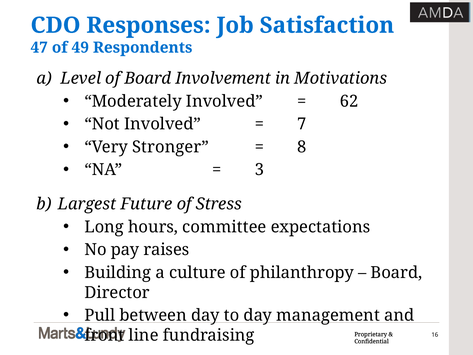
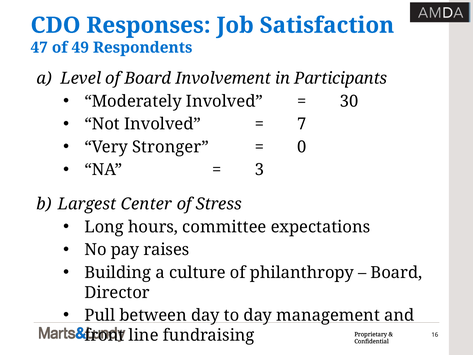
Motivations: Motivations -> Participants
62: 62 -> 30
8: 8 -> 0
Future: Future -> Center
